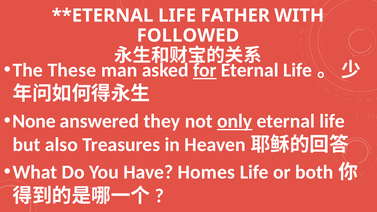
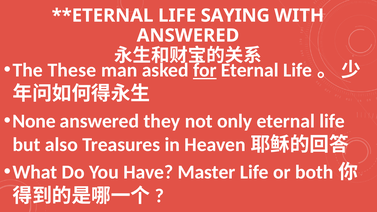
FATHER: FATHER -> SAYING
FOLLOWED at (188, 36): FOLLOWED -> ANSWERED
only underline: present -> none
Homes: Homes -> Master
